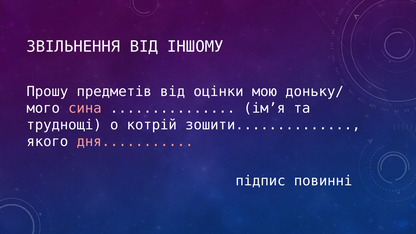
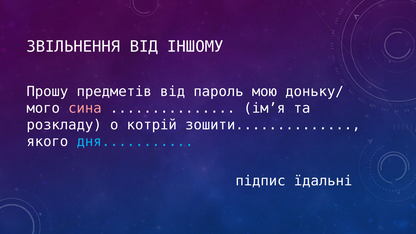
оцінки: оцінки -> пароль
труднощі: труднощі -> розкладу
дня colour: pink -> light blue
повинні: повинні -> їдальні
